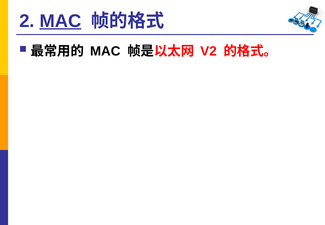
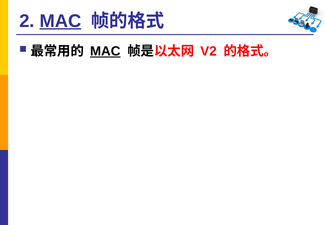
MAC at (105, 51) underline: none -> present
